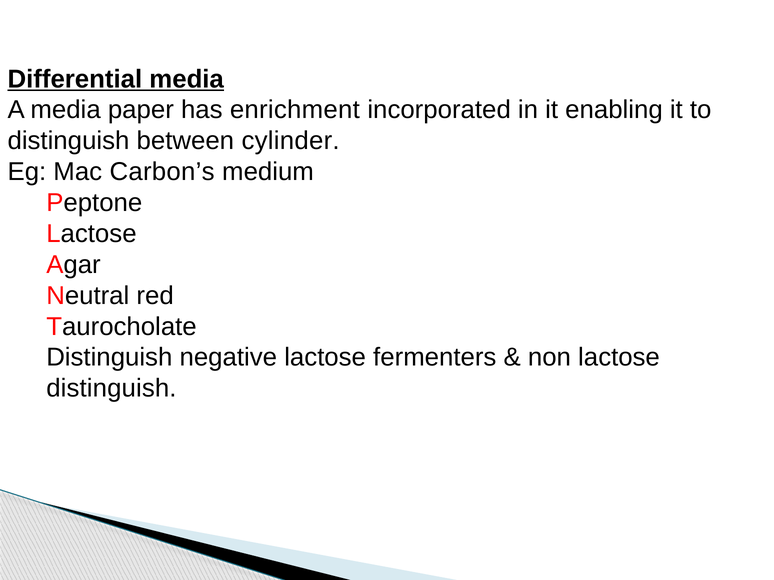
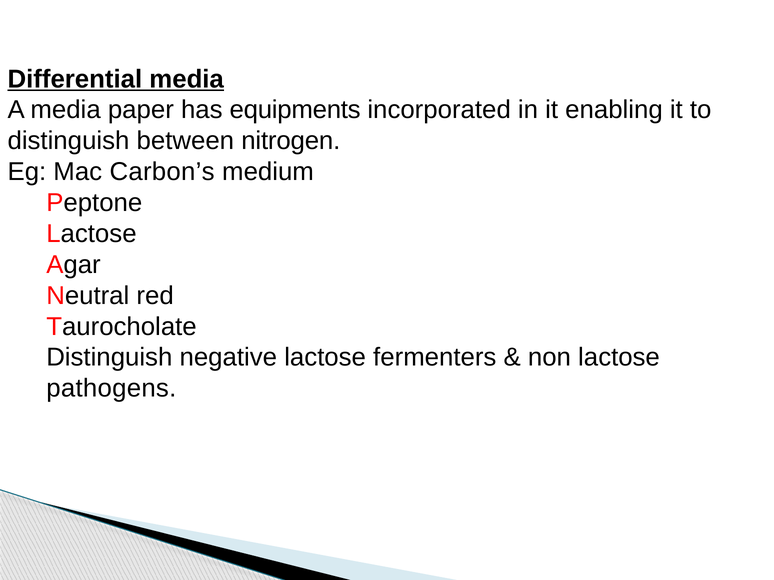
enrichment: enrichment -> equipments
cylinder: cylinder -> nitrogen
distinguish at (111, 389): distinguish -> pathogens
